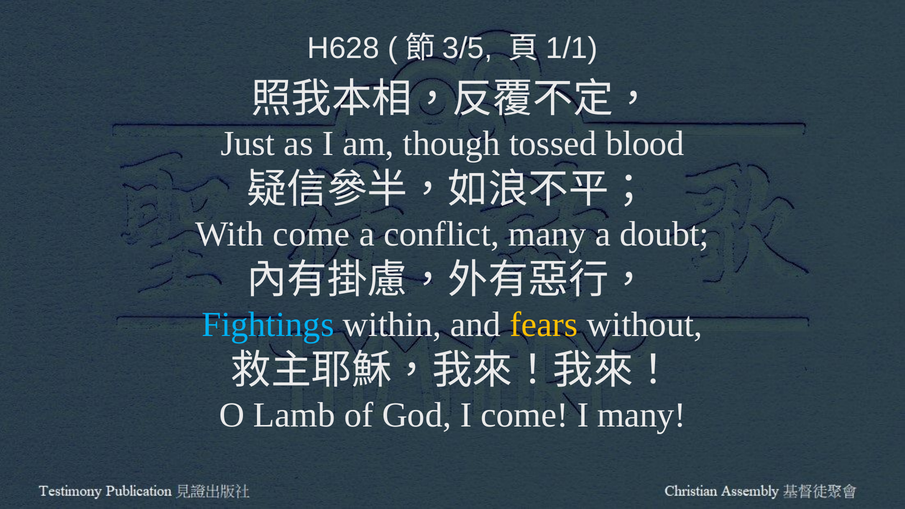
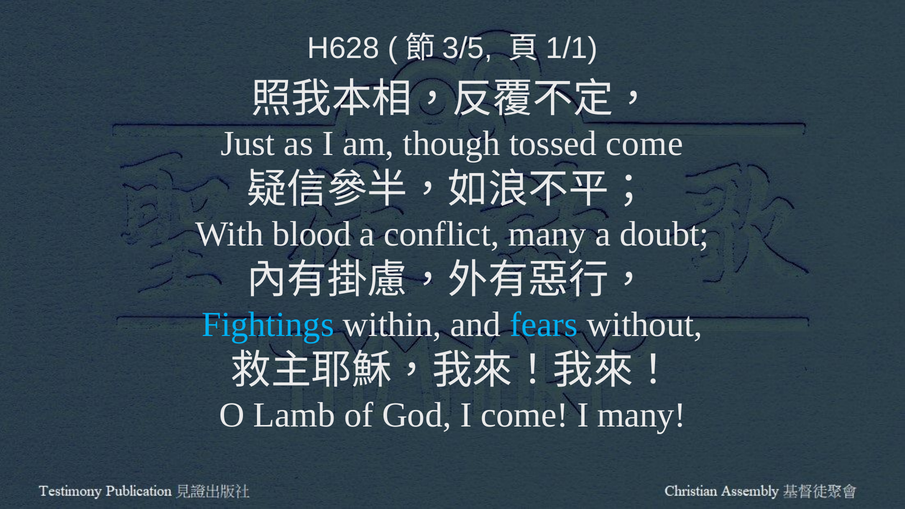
tossed blood: blood -> come
With come: come -> blood
fears colour: yellow -> light blue
